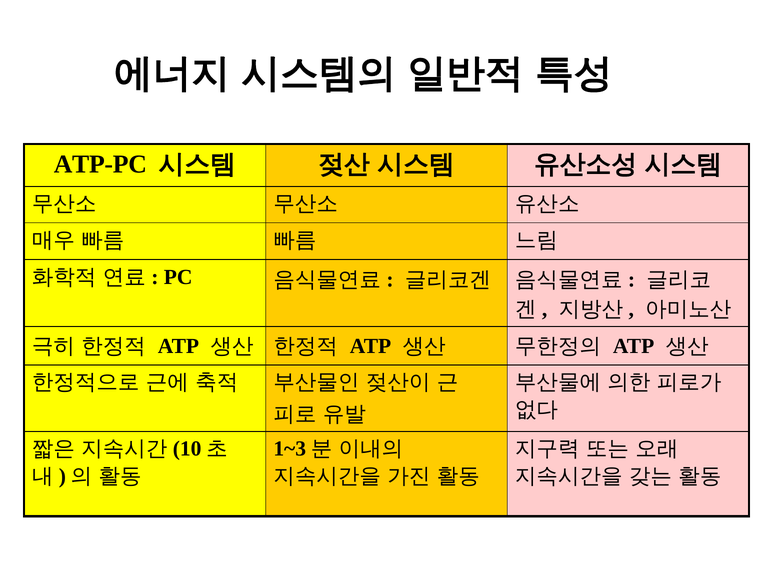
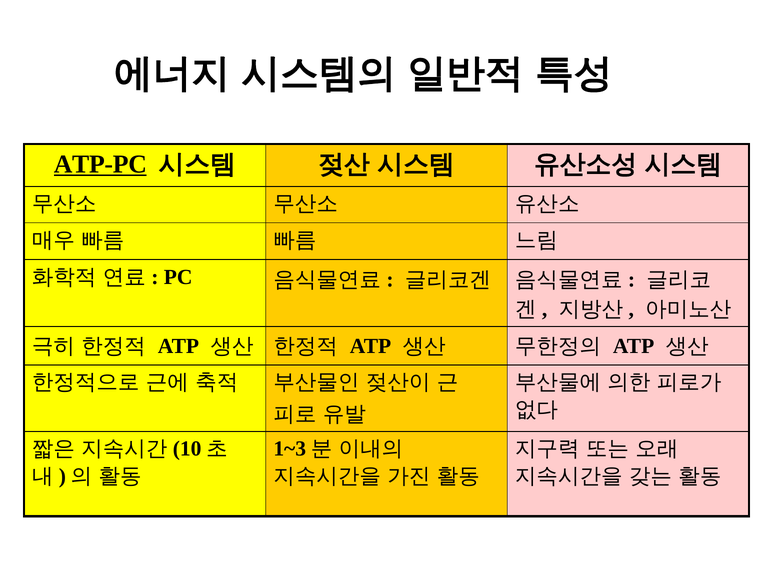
ATP-PC underline: none -> present
